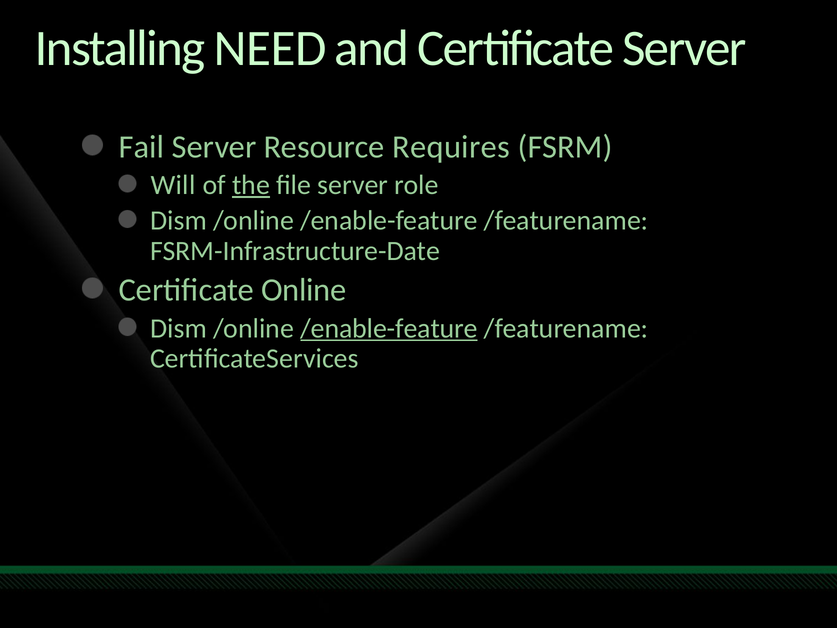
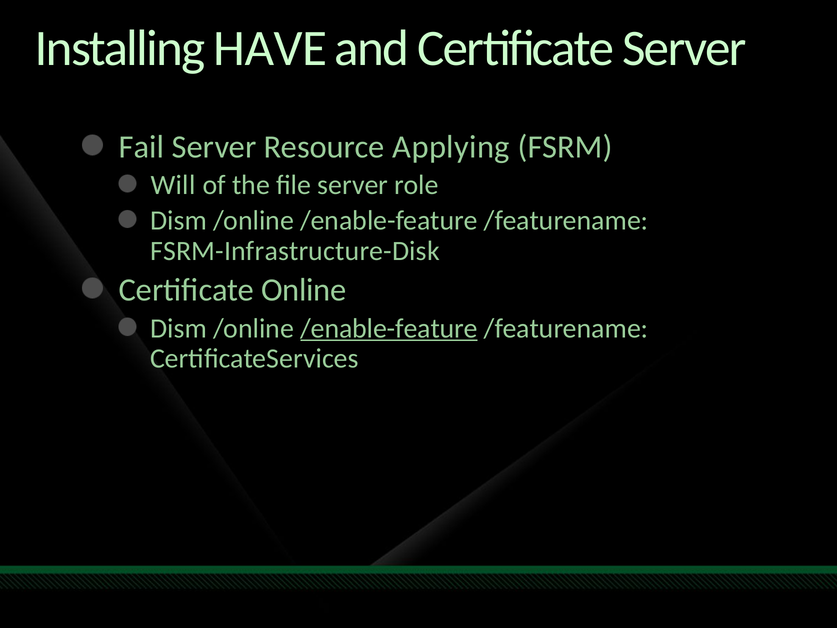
NEED: NEED -> HAVE
Requires: Requires -> Applying
the underline: present -> none
FSRM-Infrastructure-Date: FSRM-Infrastructure-Date -> FSRM-Infrastructure-Disk
